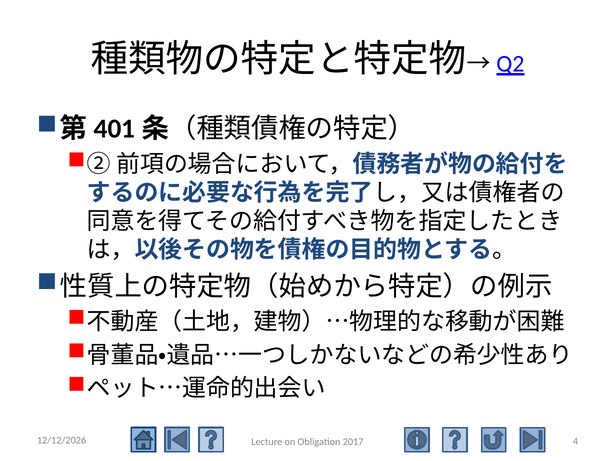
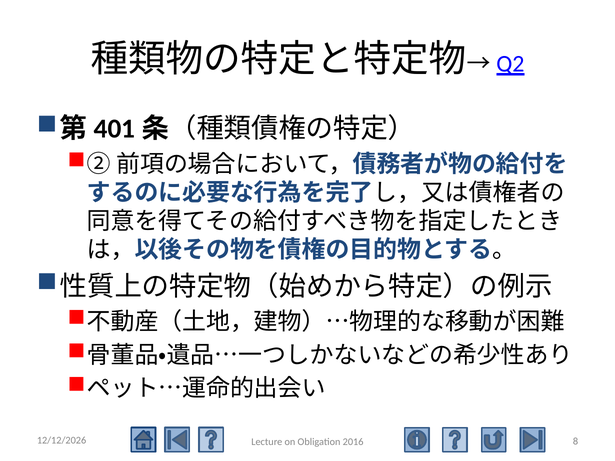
4: 4 -> 8
2017: 2017 -> 2016
